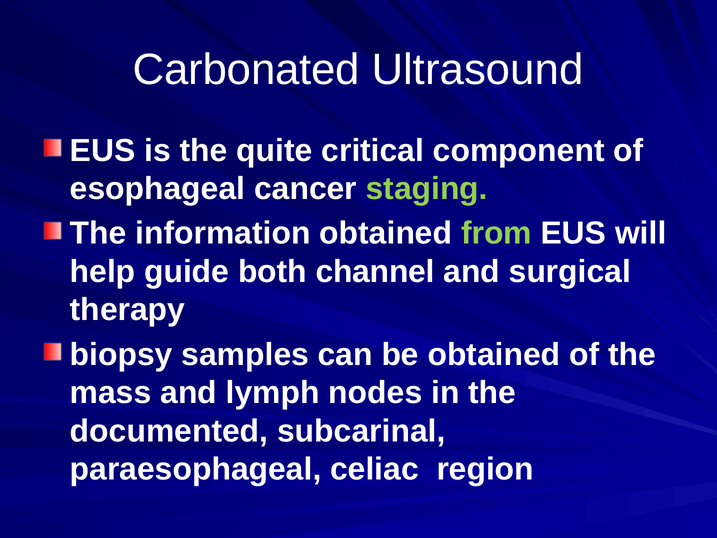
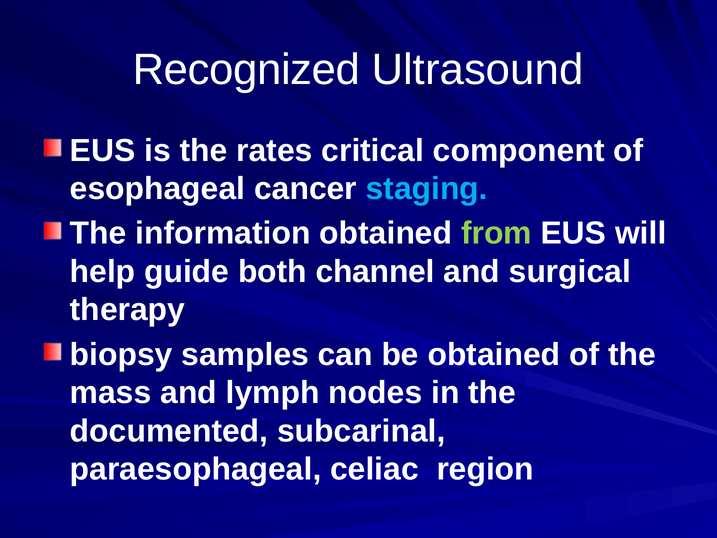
Carbonated: Carbonated -> Recognized
quite: quite -> rates
staging colour: light green -> light blue
